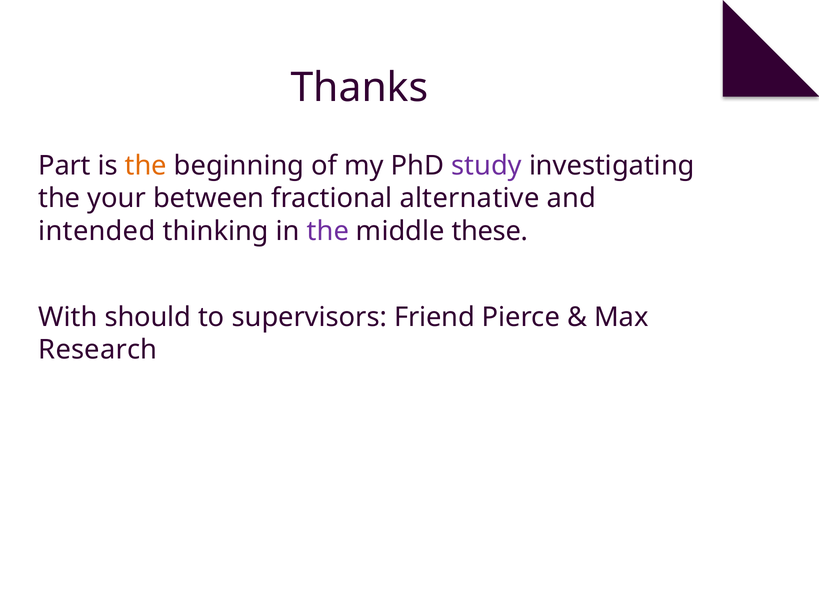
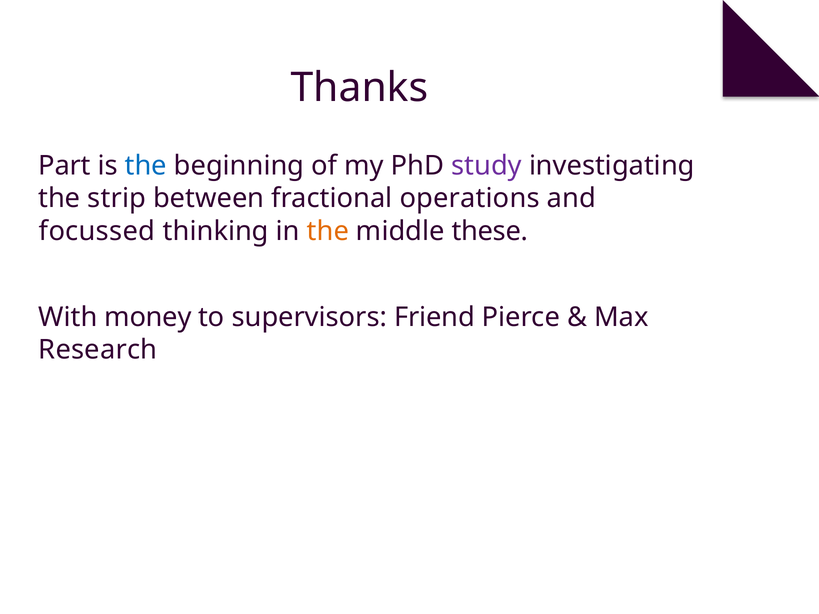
the at (146, 166) colour: orange -> blue
your: your -> strip
alternative: alternative -> operations
intended: intended -> focussed
the at (328, 231) colour: purple -> orange
should: should -> money
